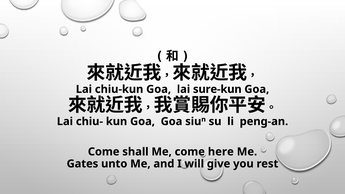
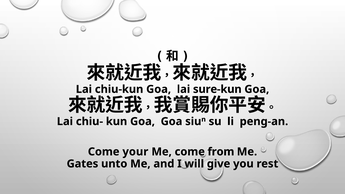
shall: shall -> your
here: here -> from
